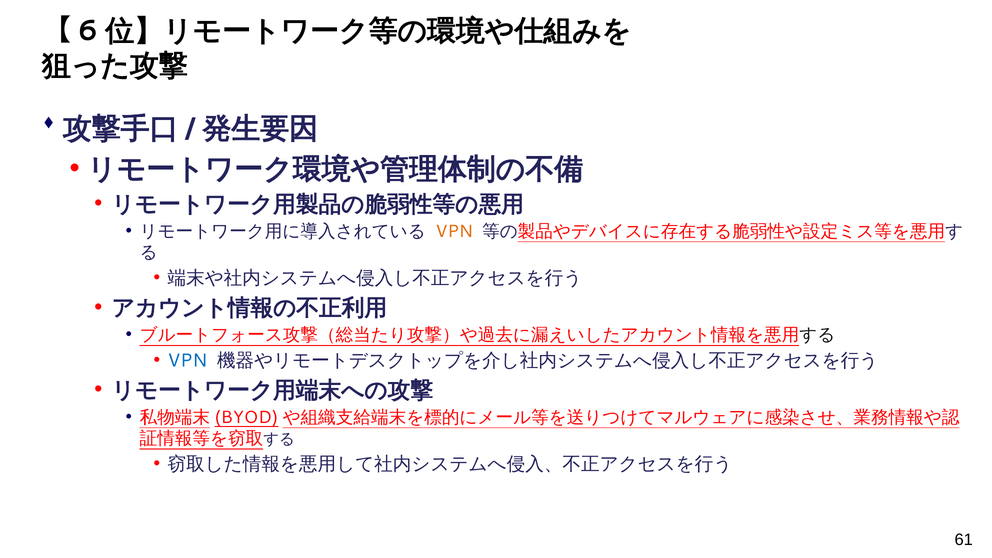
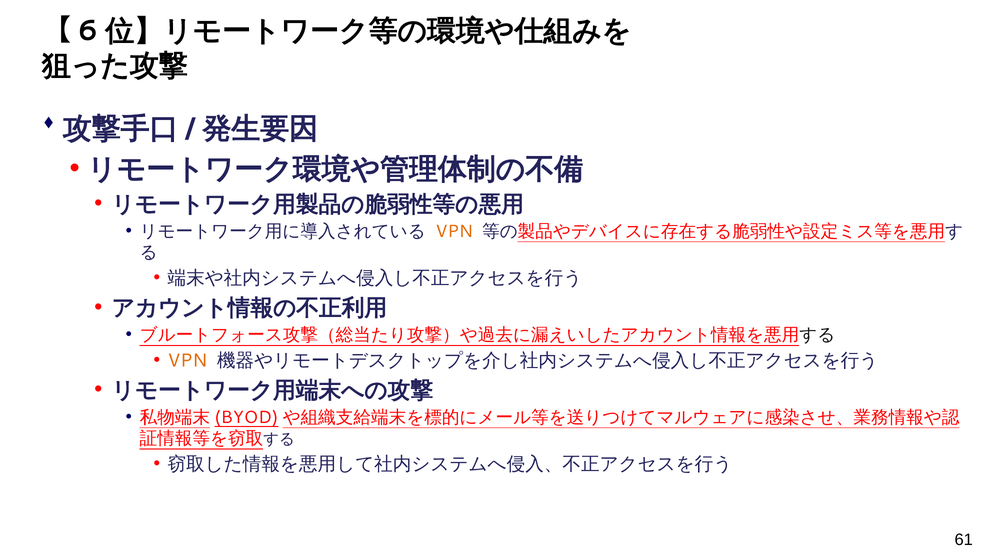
VPN at (187, 361) colour: blue -> orange
